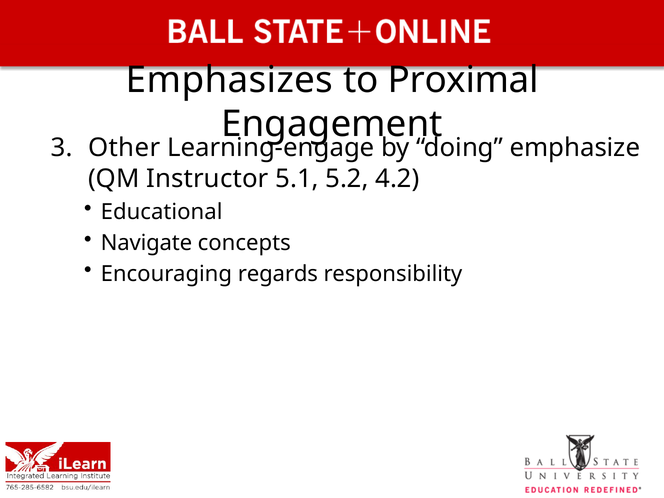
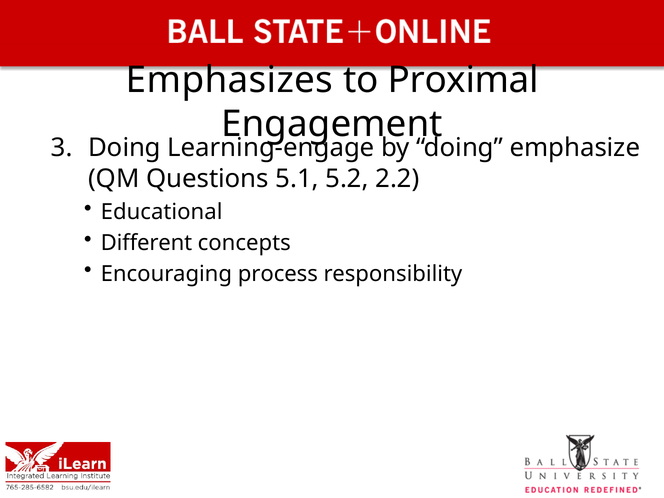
Other at (124, 148): Other -> Doing
Instructor: Instructor -> Questions
4.2: 4.2 -> 2.2
Navigate: Navigate -> Different
regards: regards -> process
